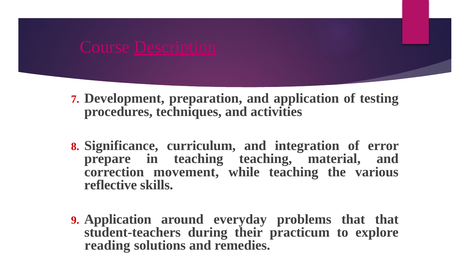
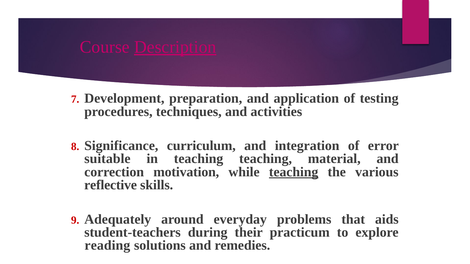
prepare: prepare -> suitable
movement: movement -> motivation
teaching at (294, 172) underline: none -> present
Application at (118, 219): Application -> Adequately
that that: that -> aids
